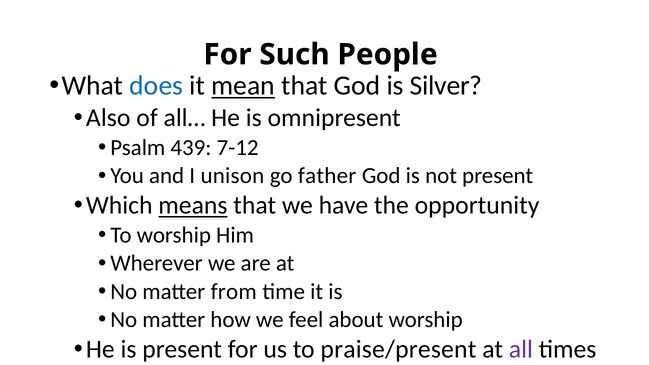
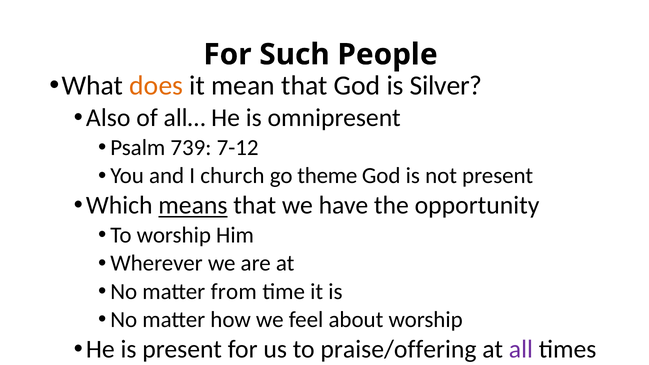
does colour: blue -> orange
mean underline: present -> none
439: 439 -> 739
unison: unison -> church
father: father -> theme
praise/present: praise/present -> praise/offering
